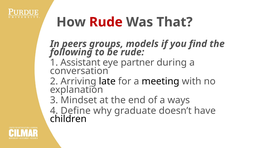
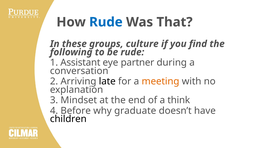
Rude at (106, 22) colour: red -> blue
peers: peers -> these
models: models -> culture
meeting colour: black -> orange
ways: ways -> think
Define: Define -> Before
